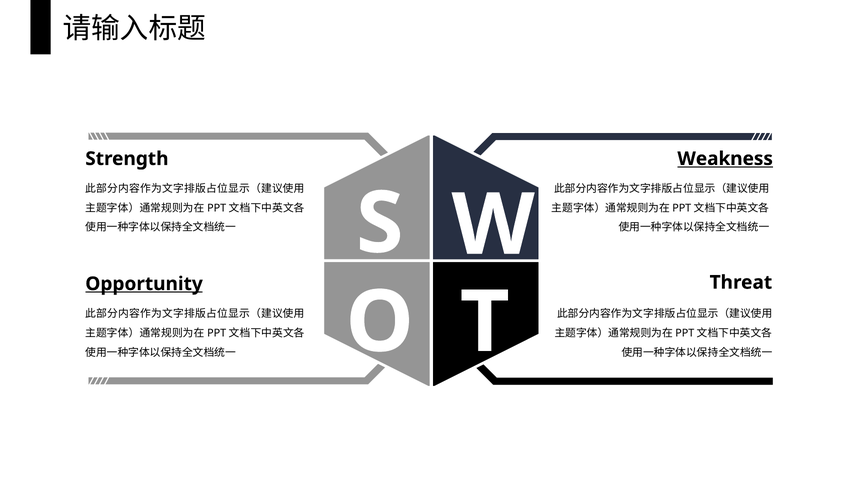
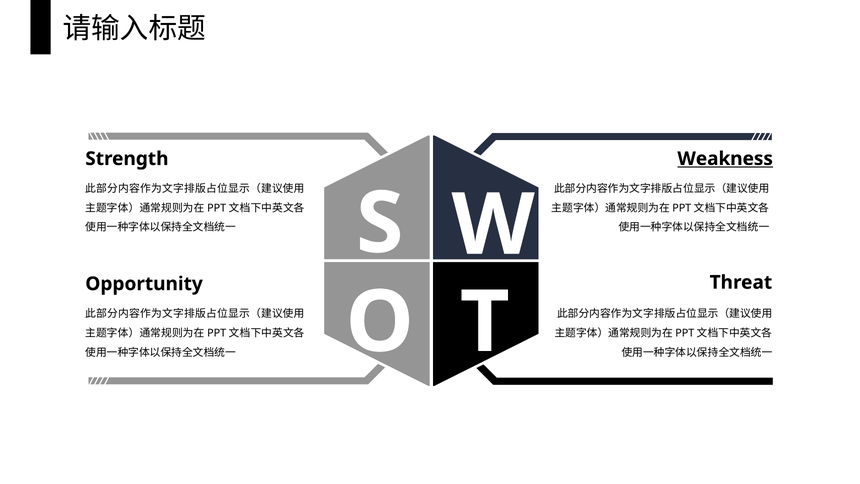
Opportunity underline: present -> none
